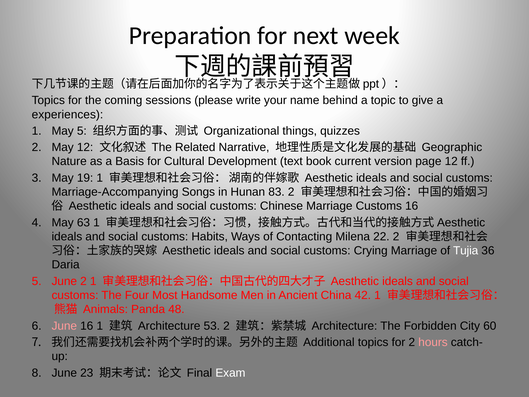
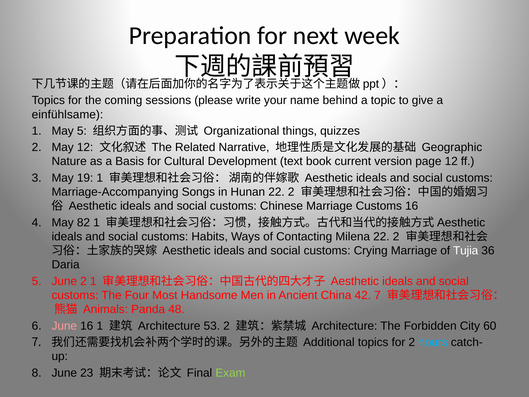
experiences: experiences -> einfühlsame
Hunan 83: 83 -> 22
63: 63 -> 82
42 1: 1 -> 7
hours colour: pink -> light blue
Exam colour: white -> light green
